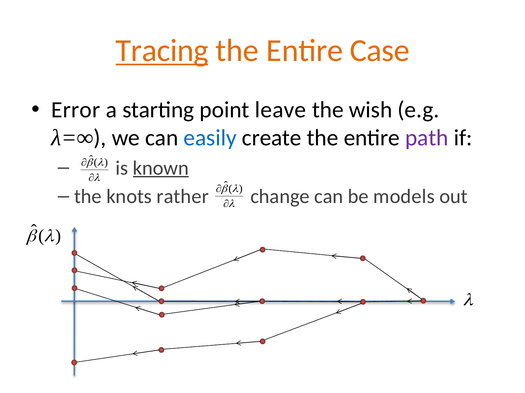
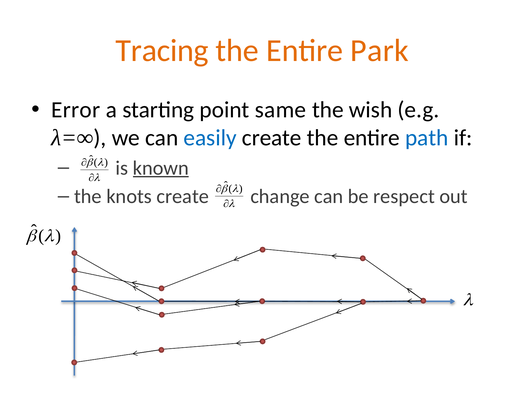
Tracing underline: present -> none
Case: Case -> Park
leave: leave -> same
path colour: purple -> blue
knots rather: rather -> create
models: models -> respect
